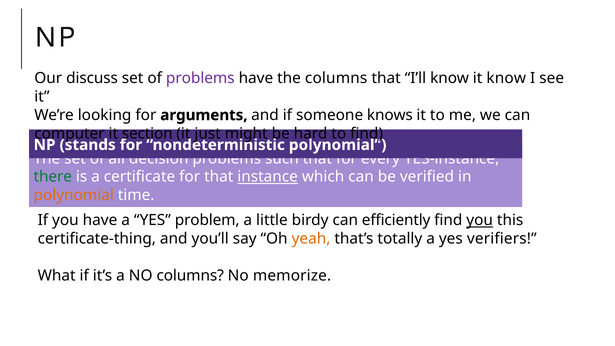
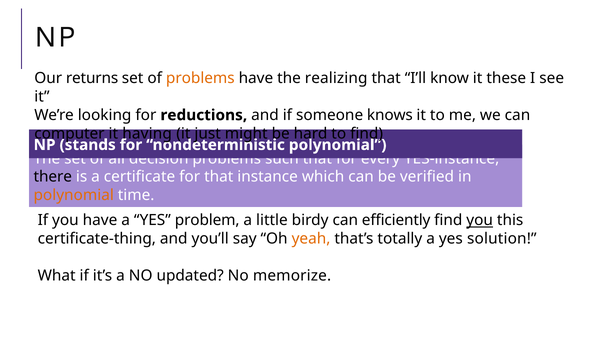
discuss: discuss -> returns
problems at (200, 78) colour: purple -> orange
the columns: columns -> realizing
it know: know -> these
arguments: arguments -> reductions
section: section -> having
there colour: green -> black
instance underline: present -> none
verifiers: verifiers -> solution
NO columns: columns -> updated
